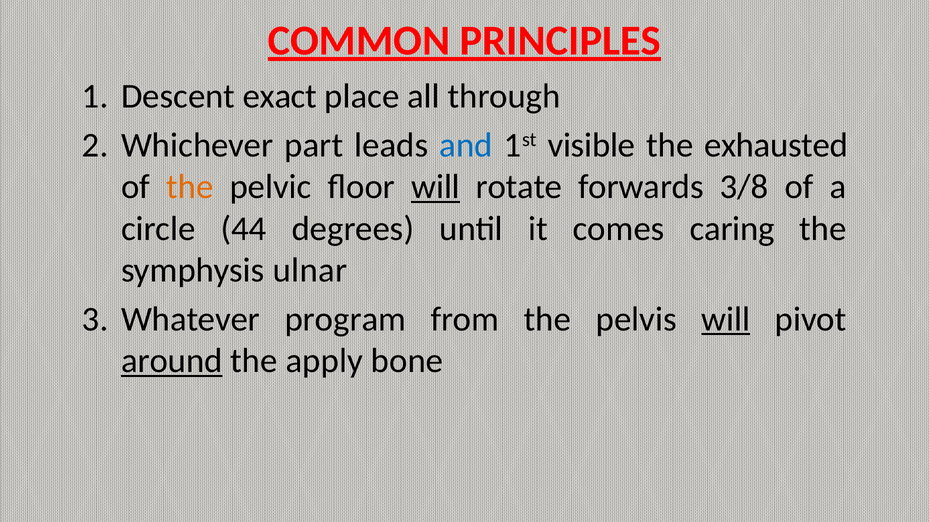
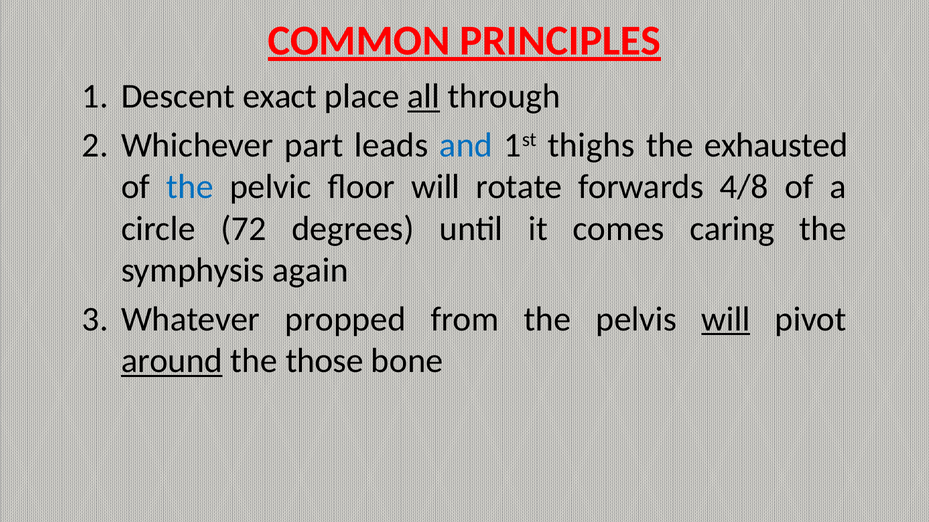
all underline: none -> present
visible: visible -> thighs
the at (190, 187) colour: orange -> blue
will at (436, 187) underline: present -> none
3/8: 3/8 -> 4/8
44: 44 -> 72
ulnar: ulnar -> again
program: program -> propped
apply: apply -> those
